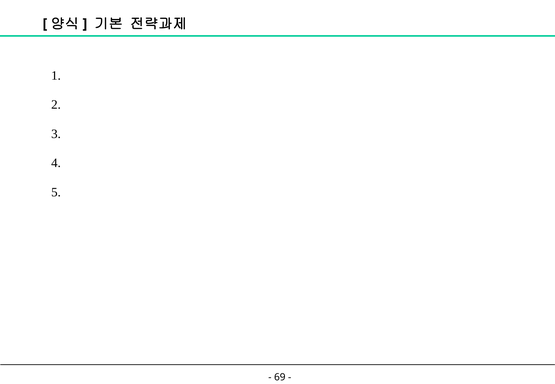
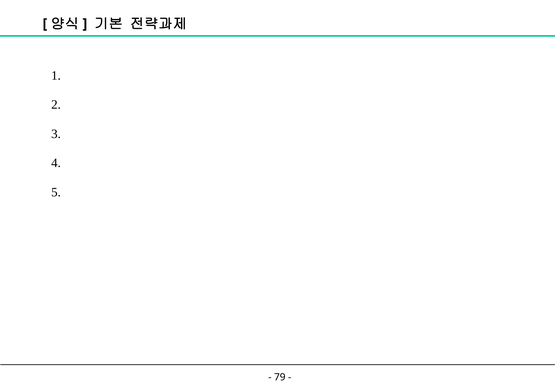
69: 69 -> 79
